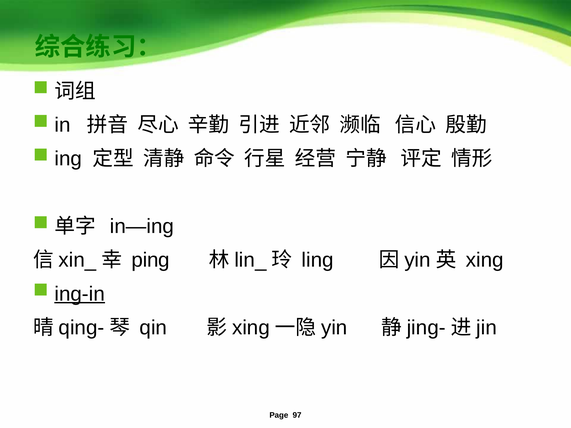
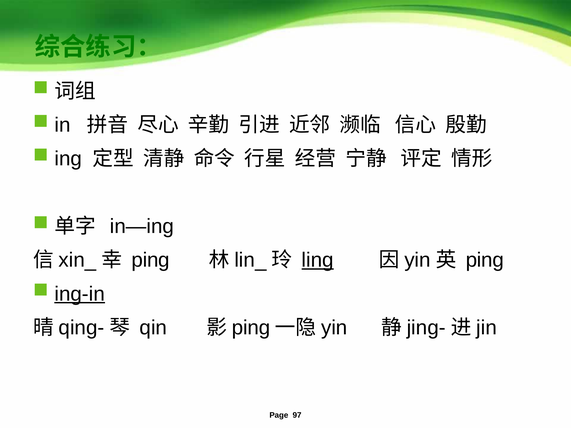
ling underline: none -> present
xing at (485, 260): xing -> ping
xing at (251, 328): xing -> ping
